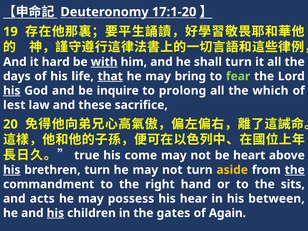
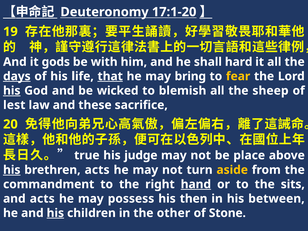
hard: hard -> gods
with underline: present -> none
shall turn: turn -> hard
days underline: none -> present
fear colour: light green -> yellow
inquire: inquire -> wicked
prolong: prolong -> blemish
which: which -> sheep
come: come -> judge
heart: heart -> place
brethren turn: turn -> acts
the at (295, 170) underline: present -> none
hand underline: none -> present
hear: hear -> then
gates: gates -> other
Again: Again -> Stone
